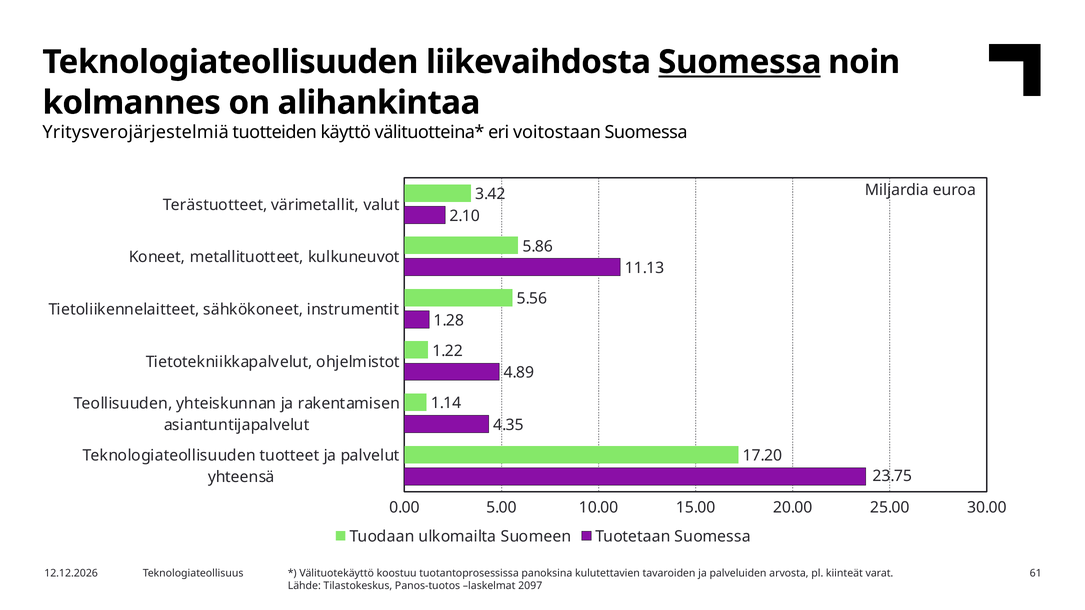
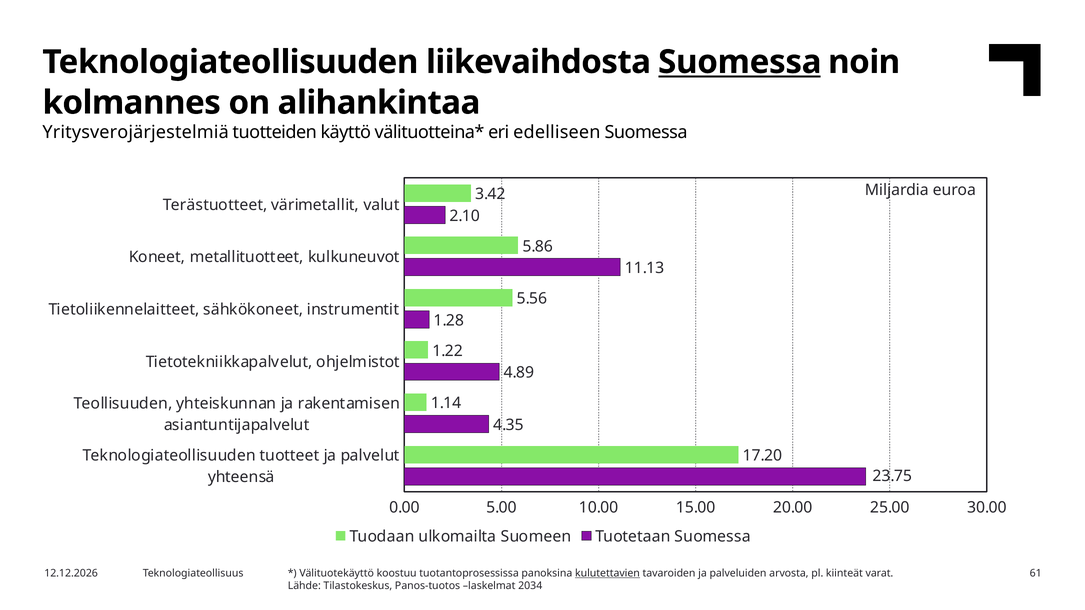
voitostaan: voitostaan -> edelliseen
kulutettavien underline: none -> present
2097: 2097 -> 2034
